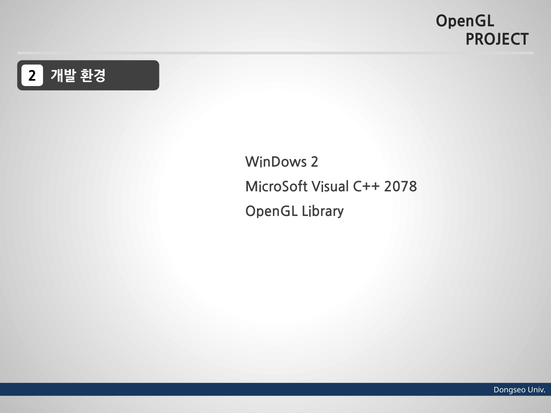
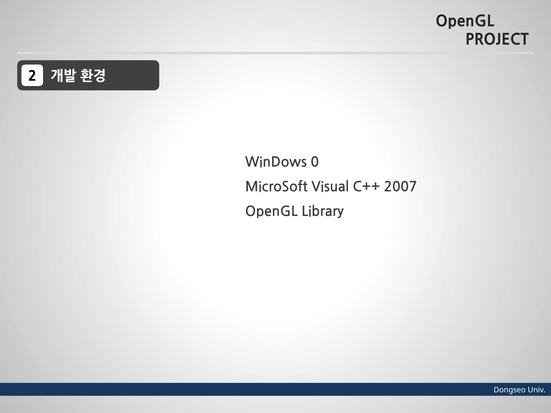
WinDows 2: 2 -> 0
2078: 2078 -> 2007
